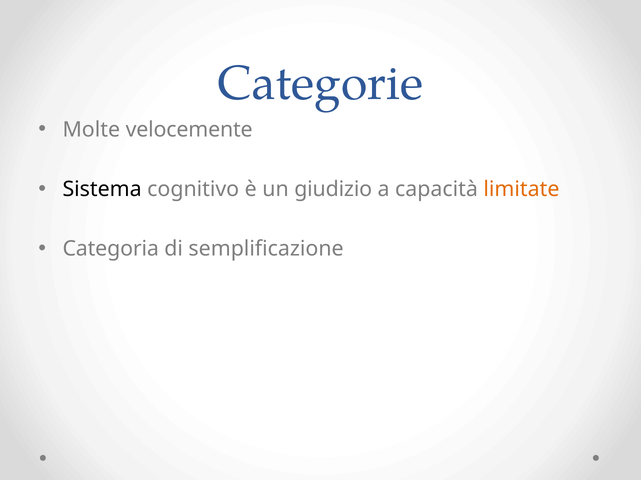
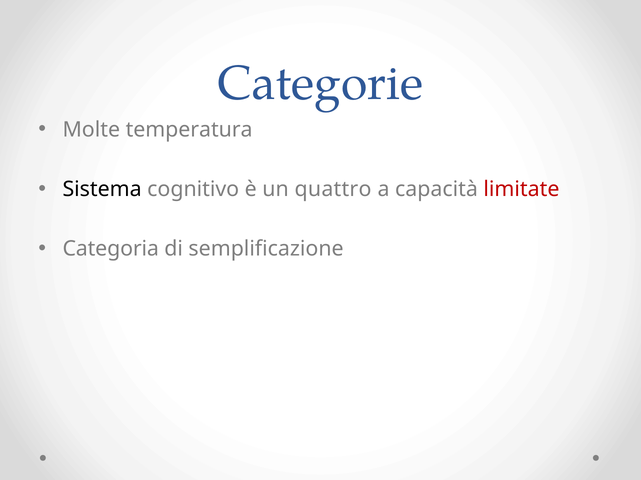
velocemente: velocemente -> temperatura
giudizio: giudizio -> quattro
limitate colour: orange -> red
